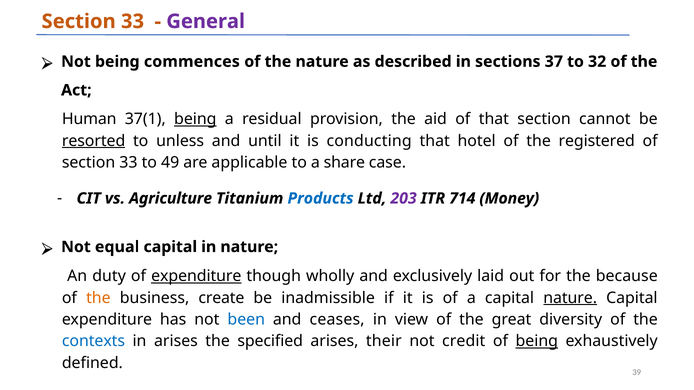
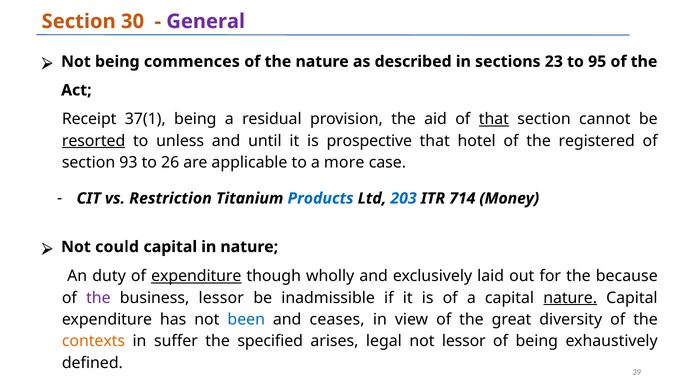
33 at (133, 21): 33 -> 30
37: 37 -> 23
32: 32 -> 95
Human: Human -> Receipt
being at (195, 119) underline: present -> none
that at (494, 119) underline: none -> present
conducting: conducting -> prospective
33 at (128, 163): 33 -> 93
49: 49 -> 26
share: share -> more
Agriculture: Agriculture -> Restriction
203 colour: purple -> blue
equal: equal -> could
the at (98, 298) colour: orange -> purple
business create: create -> lessor
contexts colour: blue -> orange
in arises: arises -> suffer
their: their -> legal
not credit: credit -> lessor
being at (537, 342) underline: present -> none
